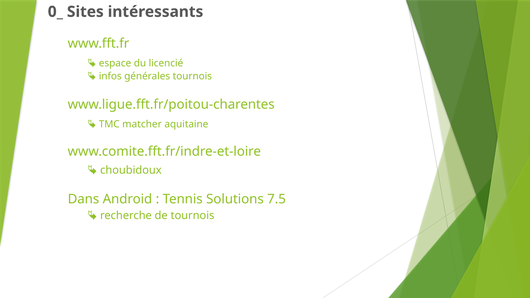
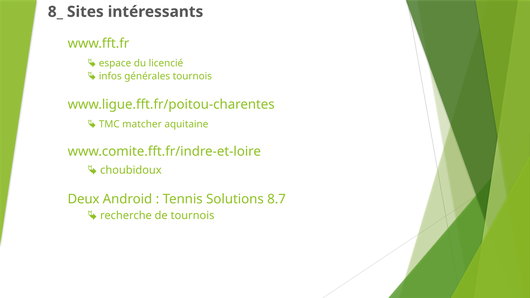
0_: 0_ -> 8_
Dans: Dans -> Deux
7.5: 7.5 -> 8.7
